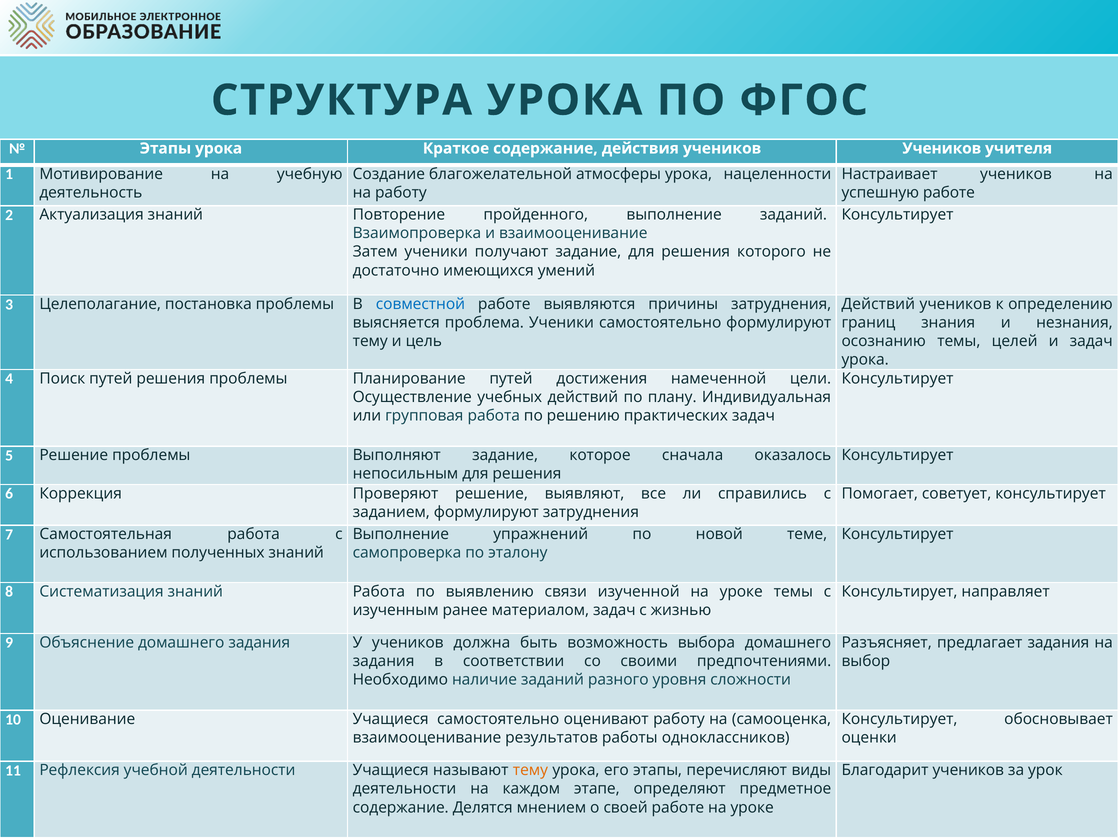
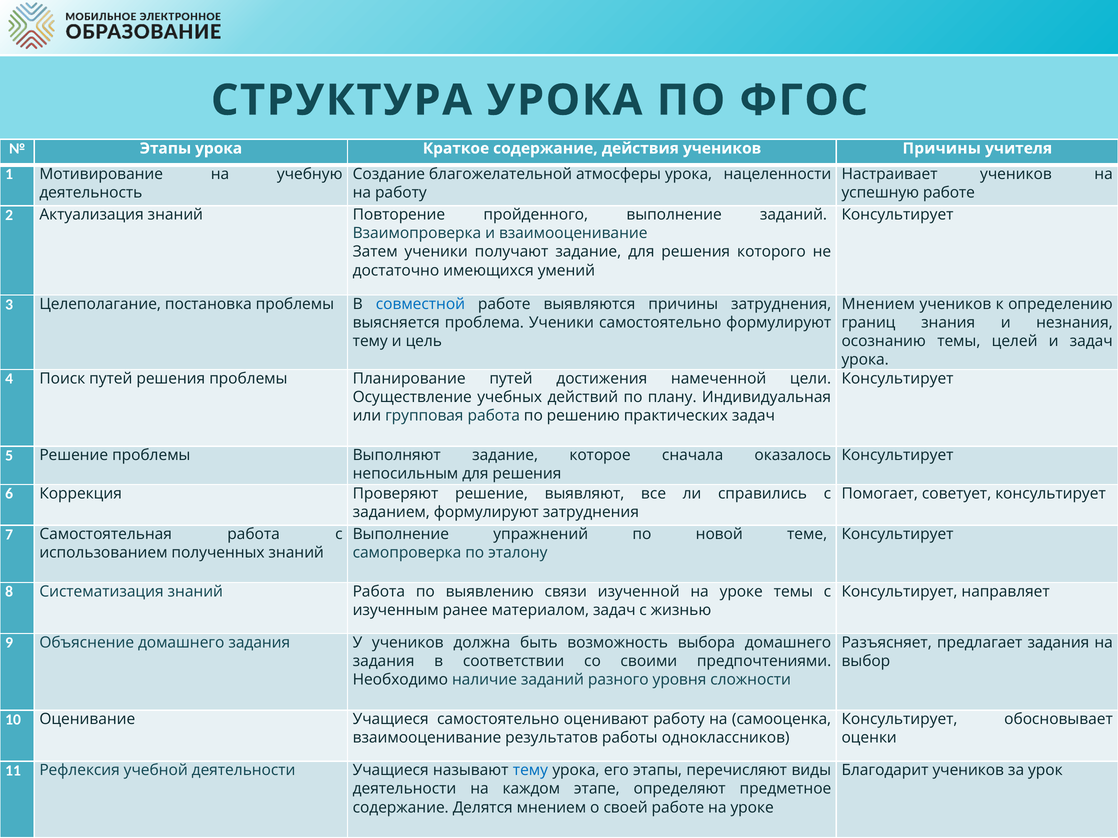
учеников Учеников: Учеников -> Причины
Действий at (878, 304): Действий -> Мнением
тему at (530, 771) colour: orange -> blue
